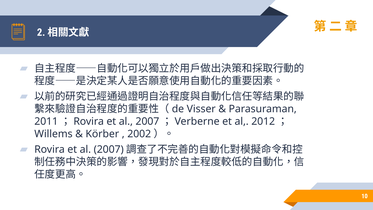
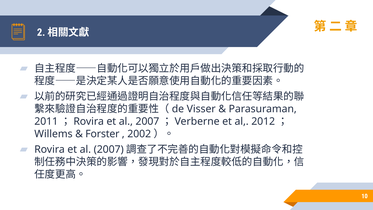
Körber: Körber -> Forster
